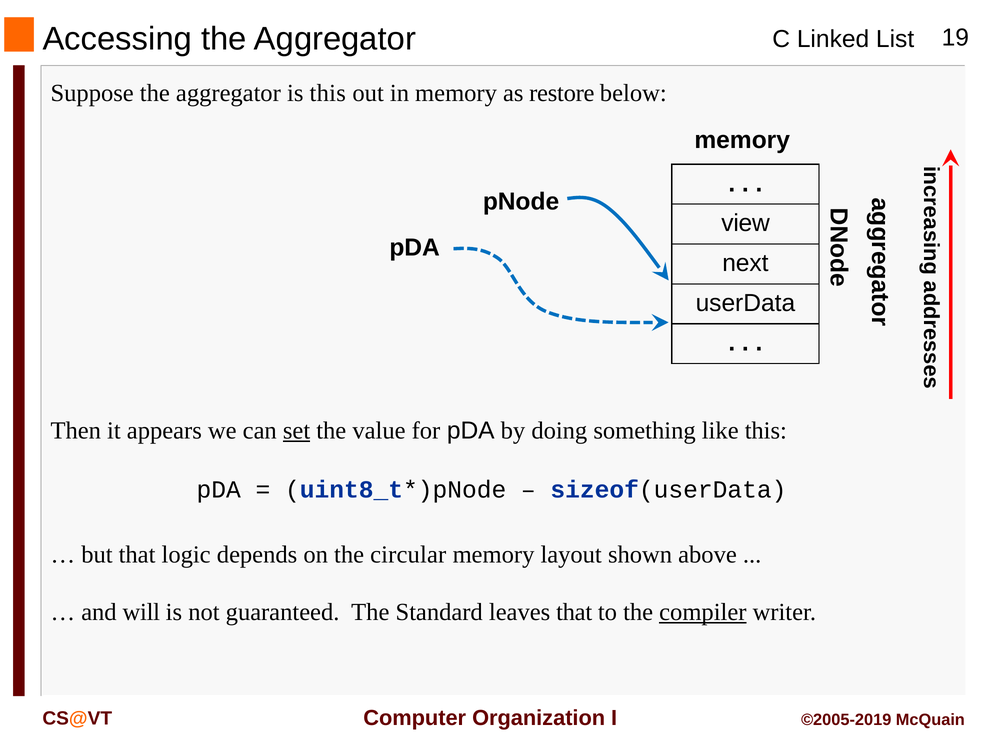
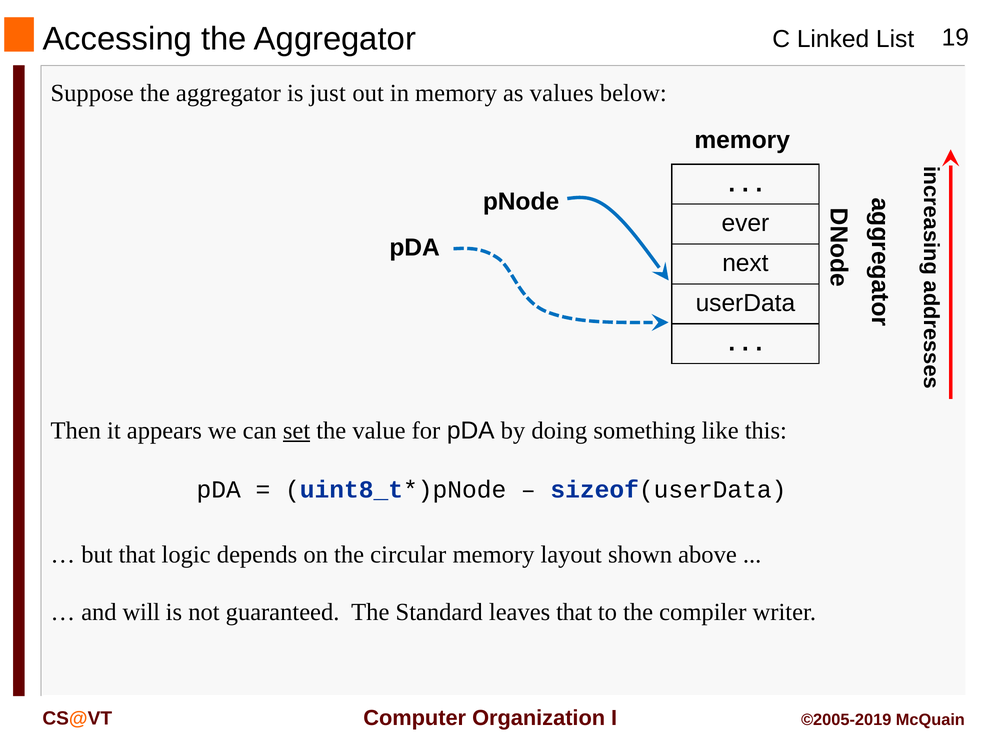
is this: this -> just
restore: restore -> values
view: view -> ever
compiler underline: present -> none
